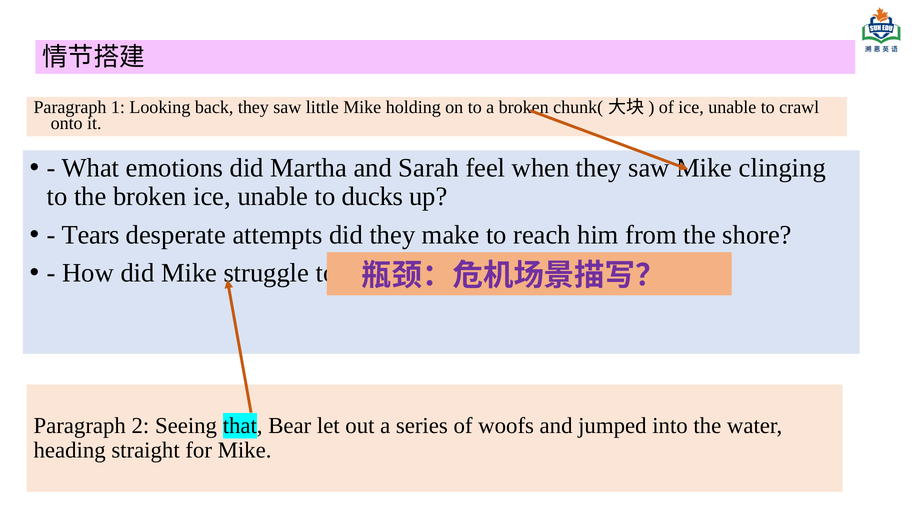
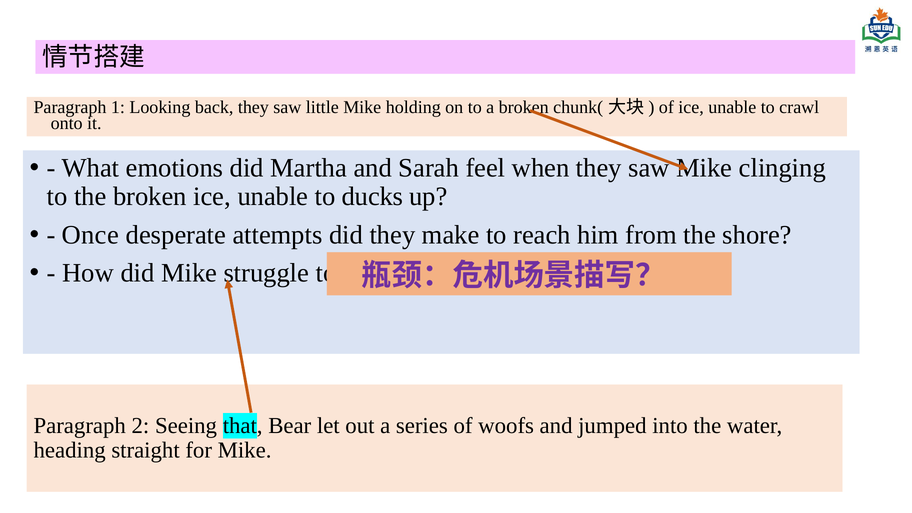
Tears: Tears -> Once
